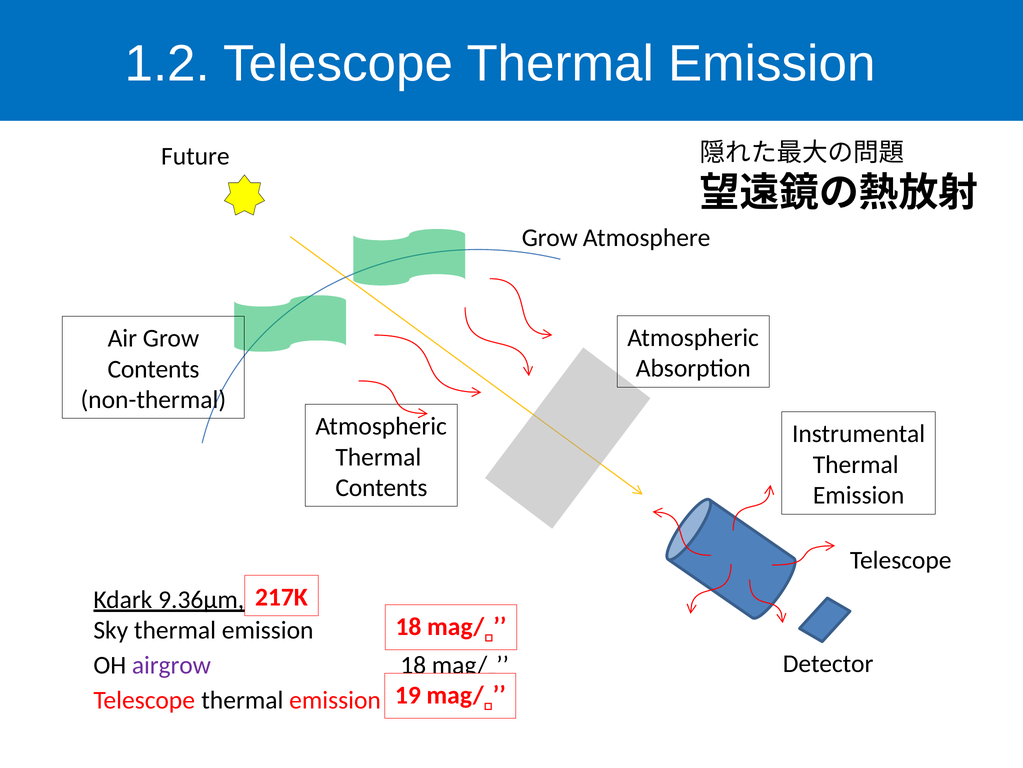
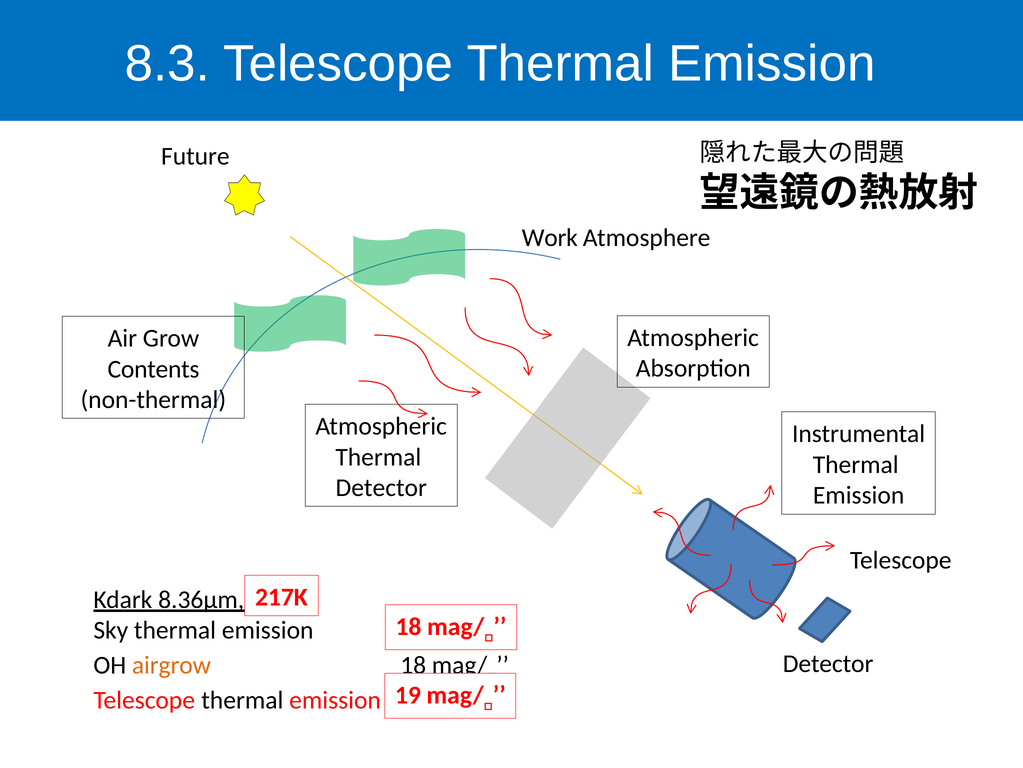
1.2: 1.2 -> 8.3
Grow at (550, 238): Grow -> Work
Contents at (381, 487): Contents -> Detector
9.36μm: 9.36μm -> 8.36μm
airgrow colour: purple -> orange
